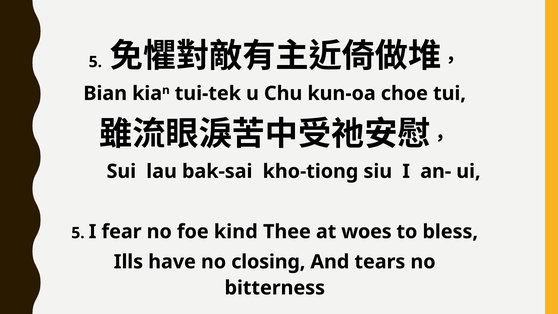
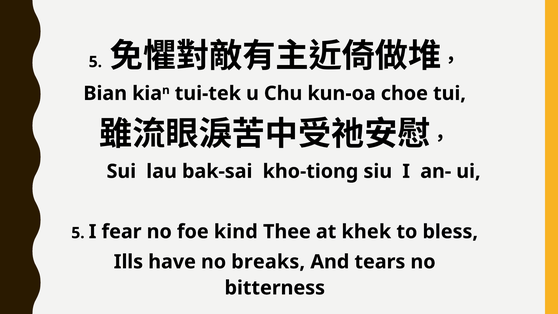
woes: woes -> khek
closing: closing -> breaks
